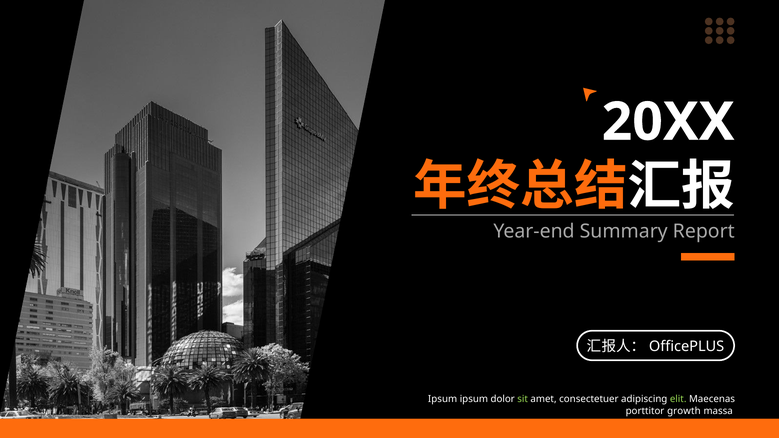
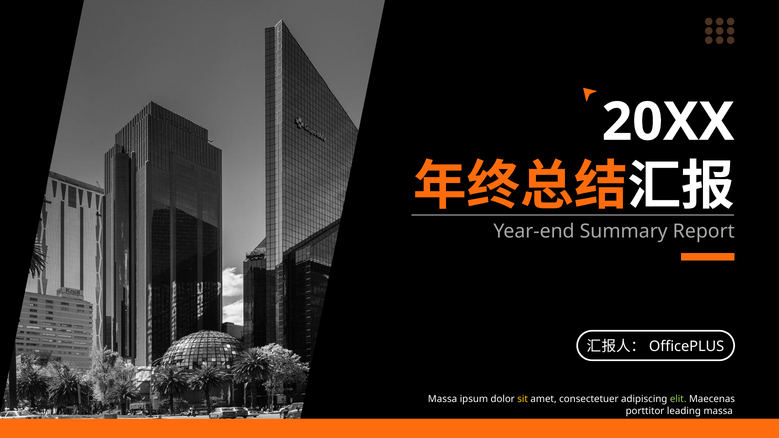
Ipsum at (443, 399): Ipsum -> Massa
sit colour: light green -> yellow
growth: growth -> leading
